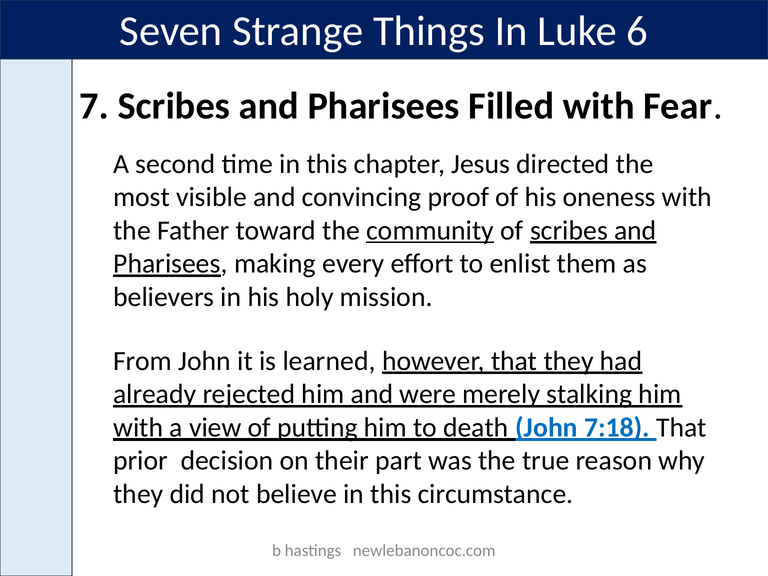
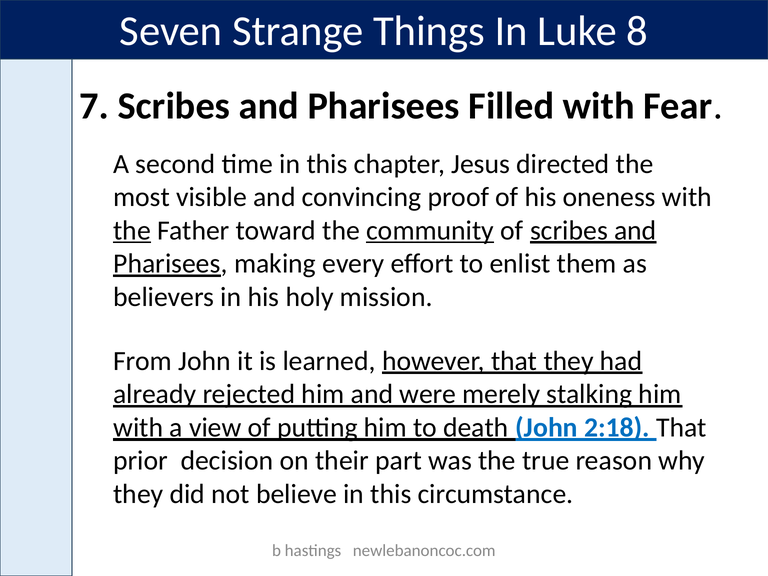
6: 6 -> 8
the at (132, 230) underline: none -> present
7:18: 7:18 -> 2:18
